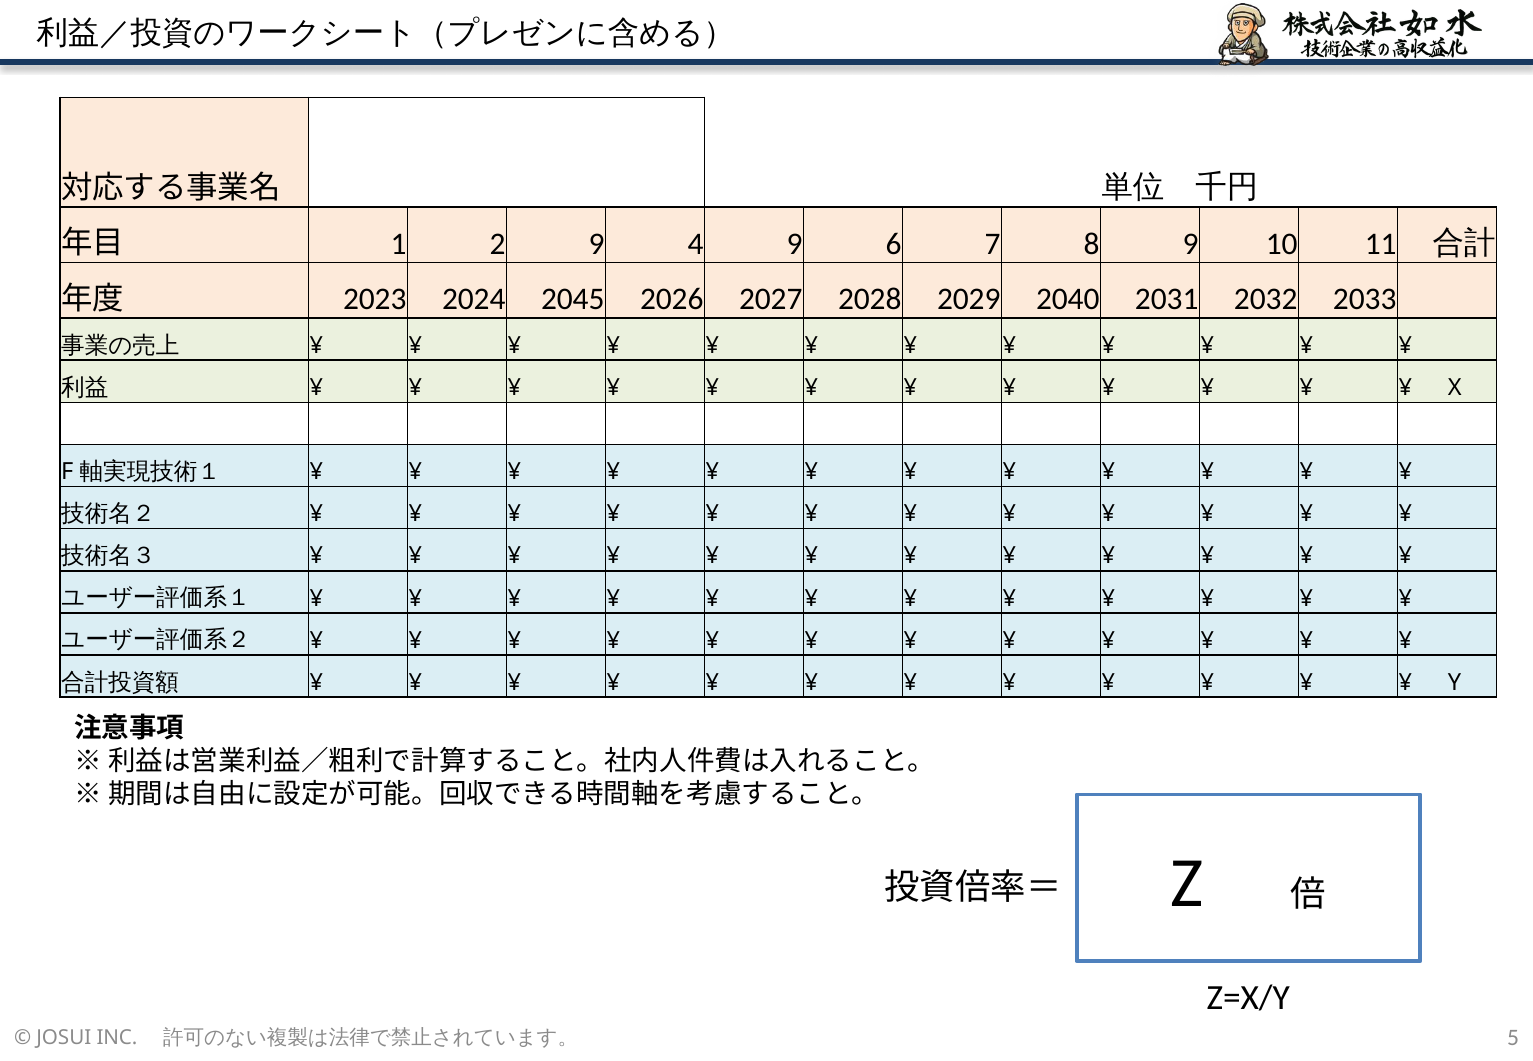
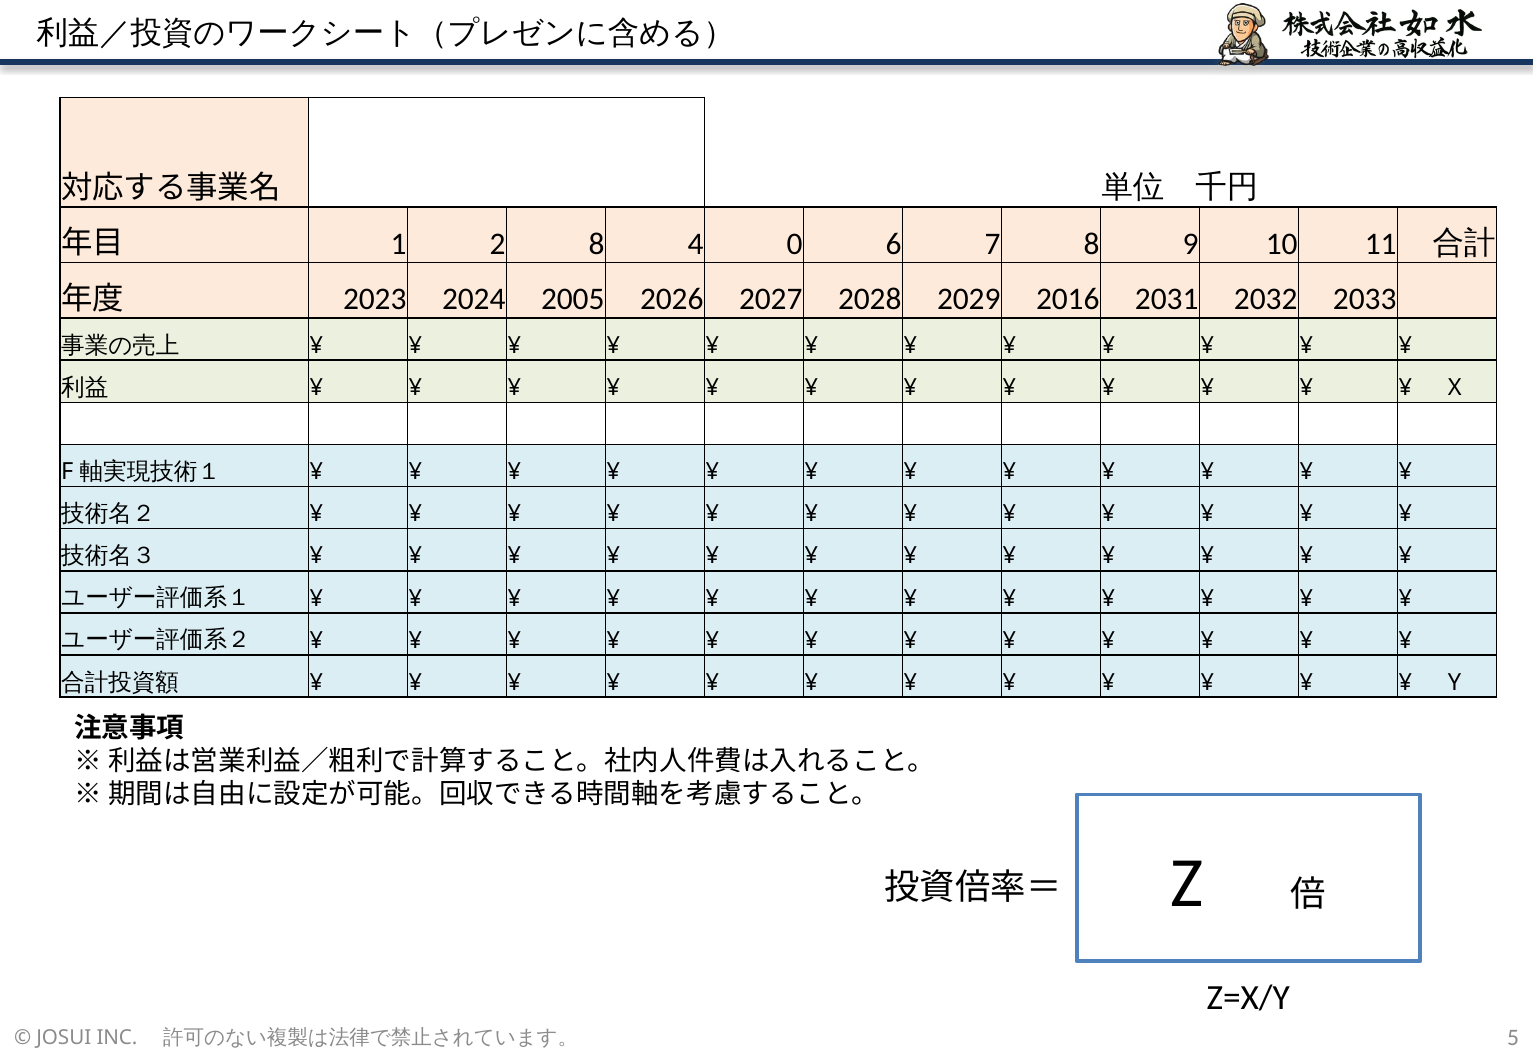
2 9: 9 -> 8
4 9: 9 -> 0
2045: 2045 -> 2005
2040: 2040 -> 2016
